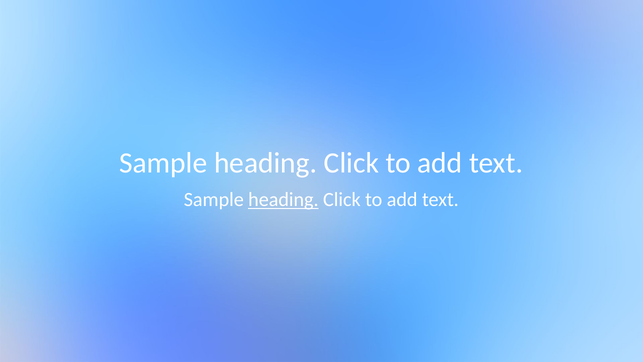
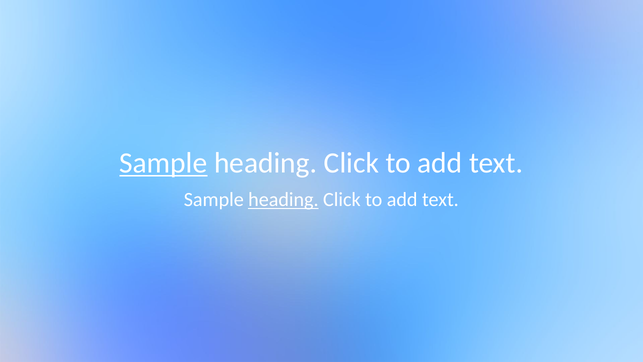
Sample at (163, 163) underline: none -> present
